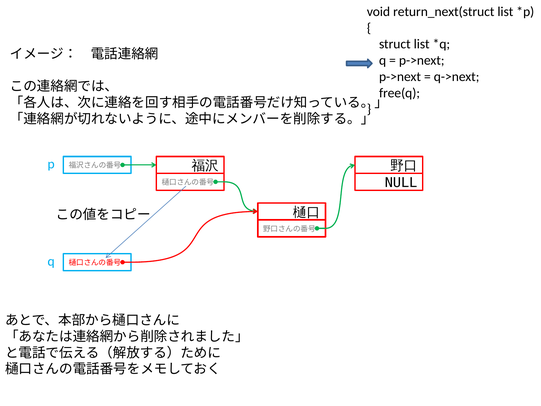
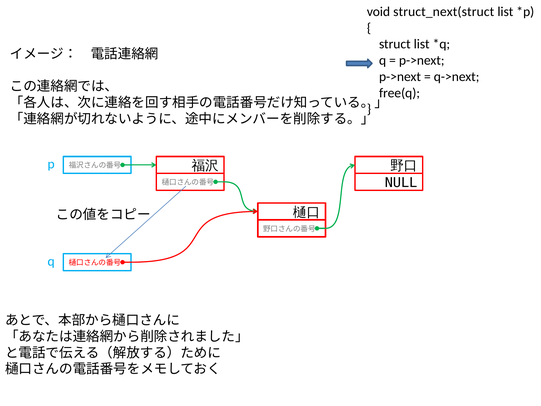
return_next(struct: return_next(struct -> struct_next(struct
